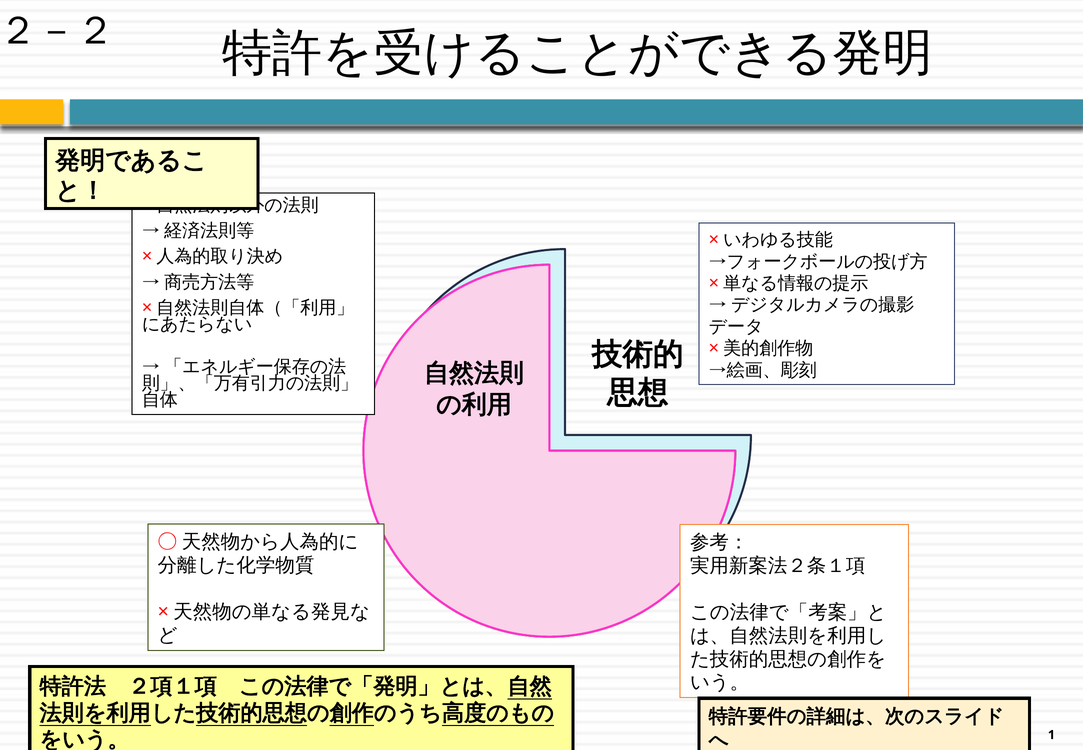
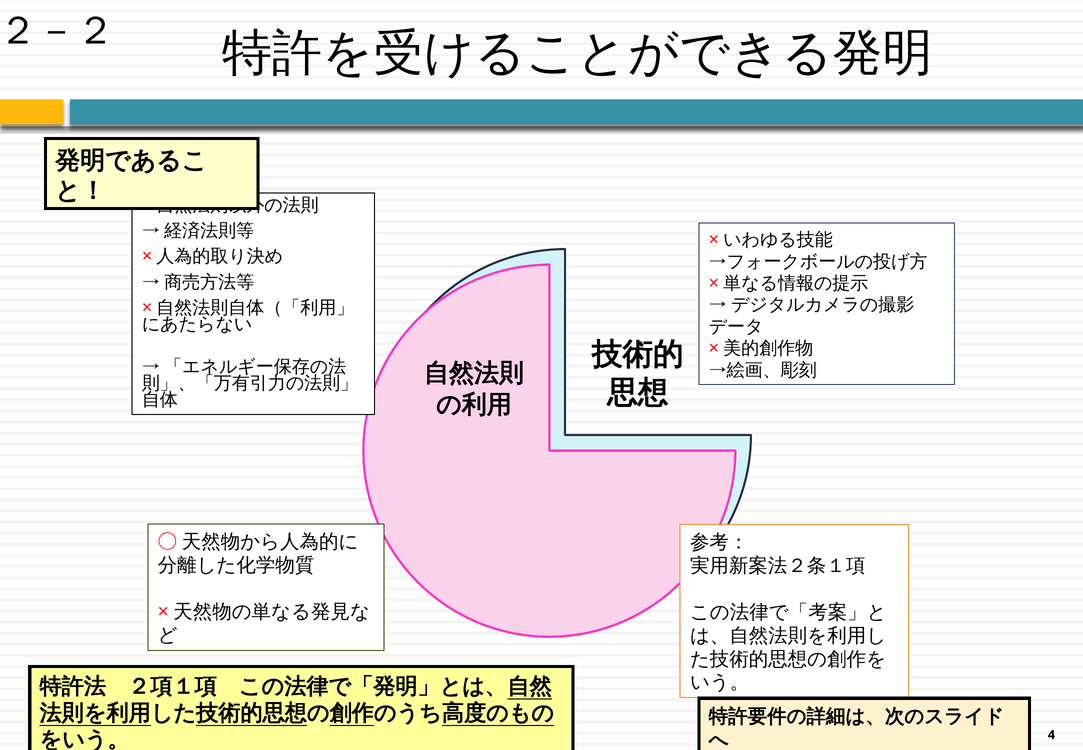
1: 1 -> 4
